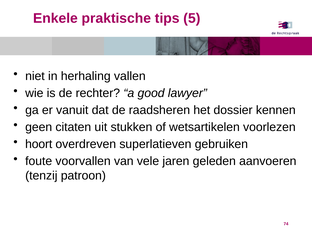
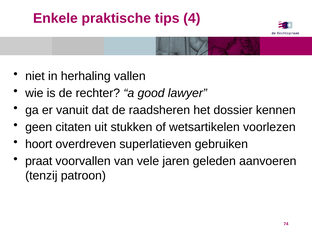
5: 5 -> 4
foute: foute -> praat
